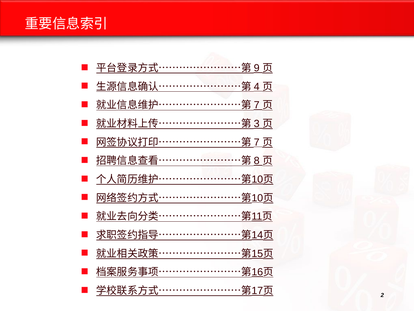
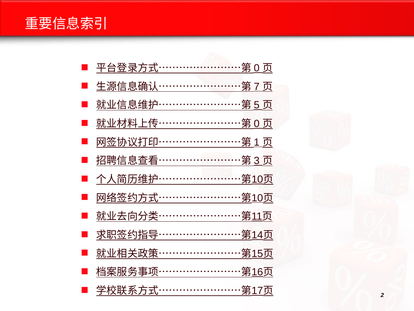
9 at (257, 68): 9 -> 0
4: 4 -> 7
7 at (257, 105): 7 -> 5
3 at (257, 124): 3 -> 0
7 at (257, 142): 7 -> 1
8: 8 -> 3
